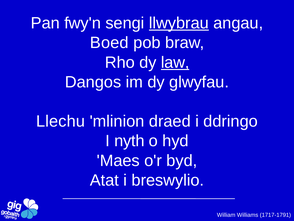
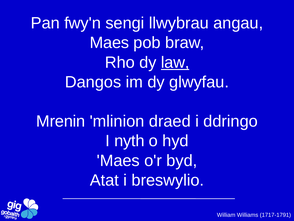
llwybrau underline: present -> none
Boed at (109, 43): Boed -> Maes
Llechu: Llechu -> Mrenin
